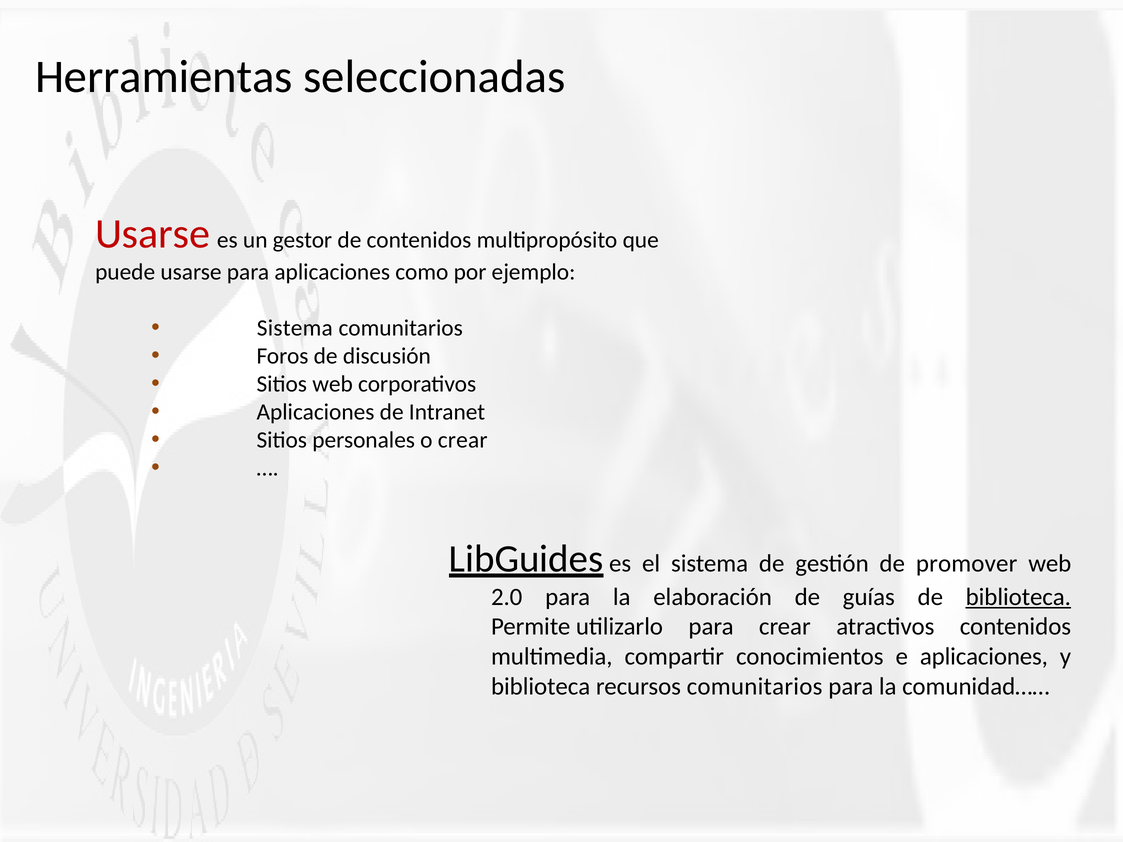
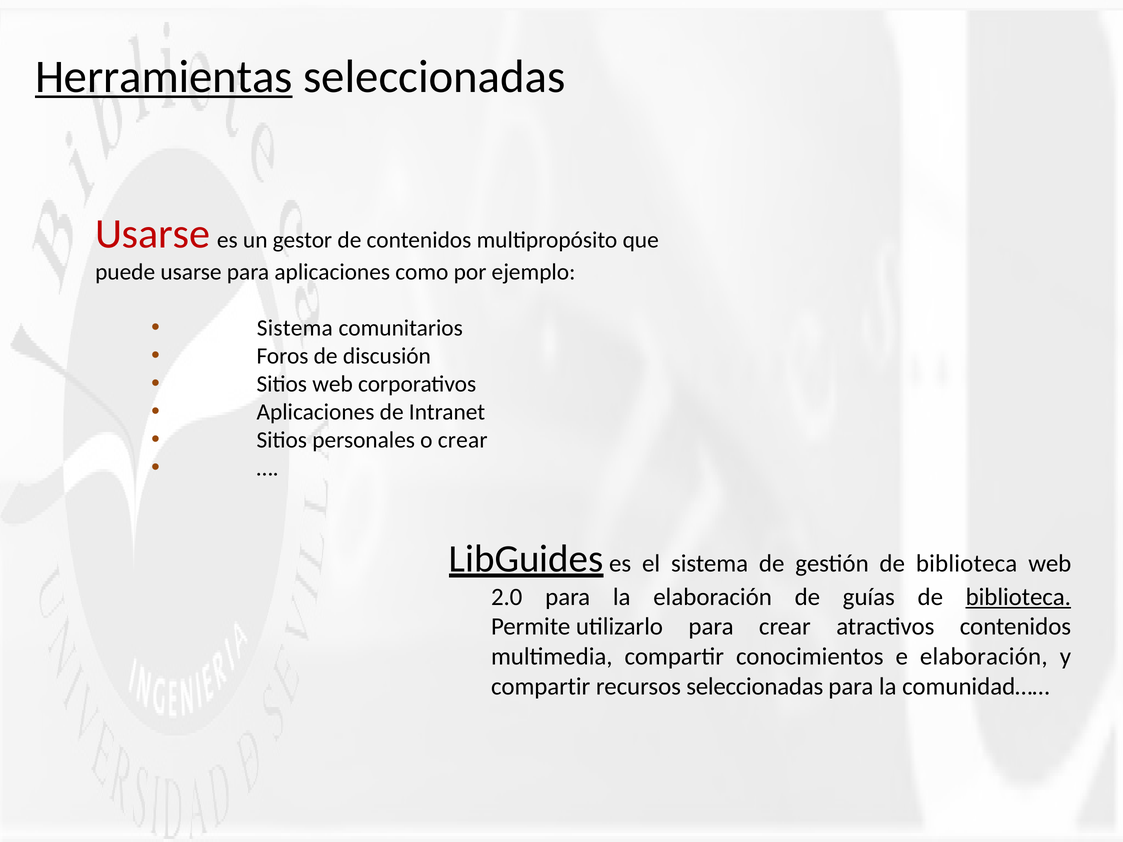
Herramientas underline: none -> present
gestión de promover: promover -> biblioteca
e aplicaciones: aplicaciones -> elaboración
biblioteca at (541, 687): biblioteca -> compartir
recursos comunitarios: comunitarios -> seleccionadas
